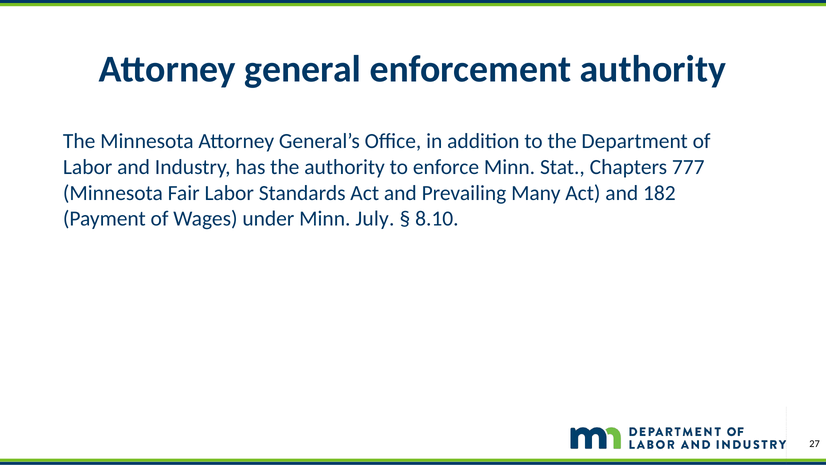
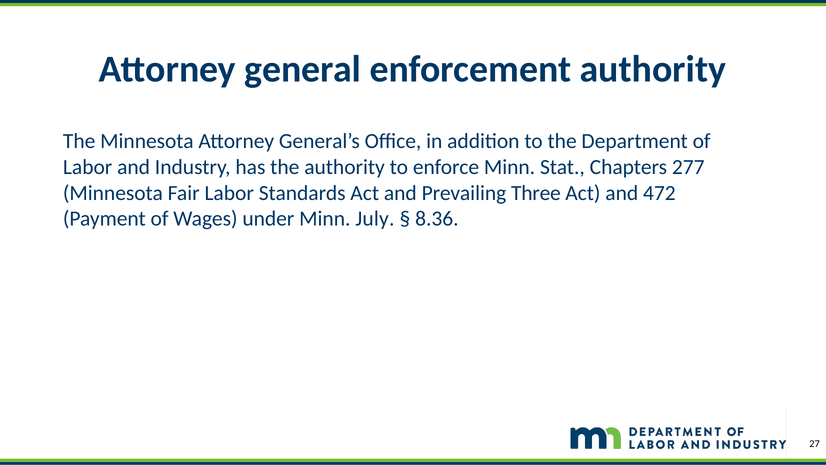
777: 777 -> 277
Many: Many -> Three
182: 182 -> 472
8.10: 8.10 -> 8.36
